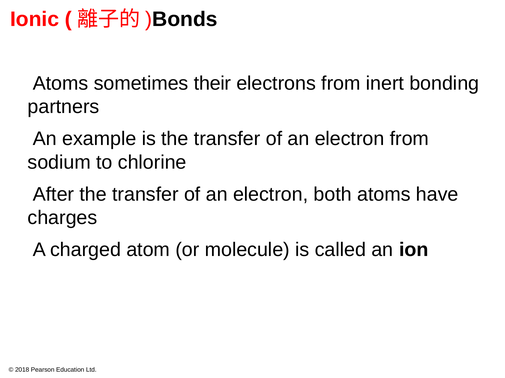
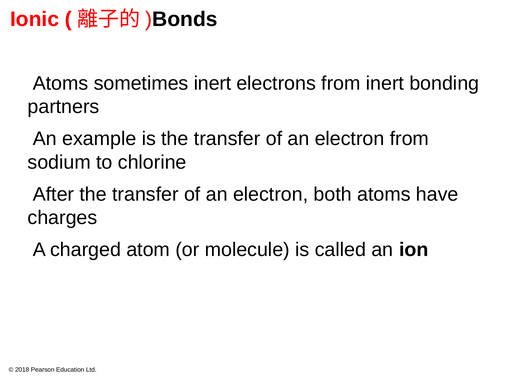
sometimes their: their -> inert
